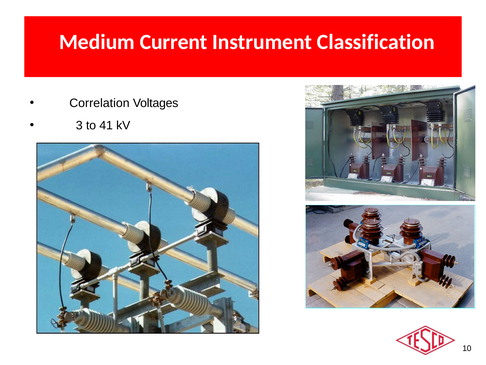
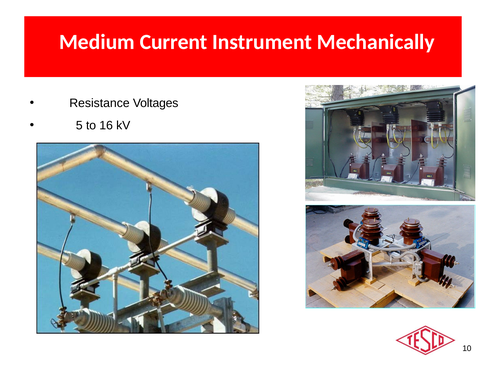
Classification: Classification -> Mechanically
Correlation: Correlation -> Resistance
3: 3 -> 5
41: 41 -> 16
